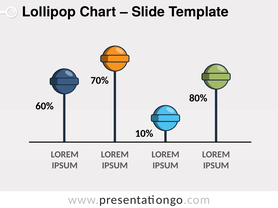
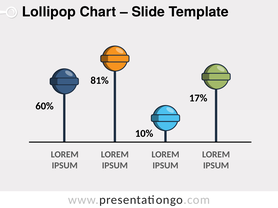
70%: 70% -> 81%
80%: 80% -> 17%
